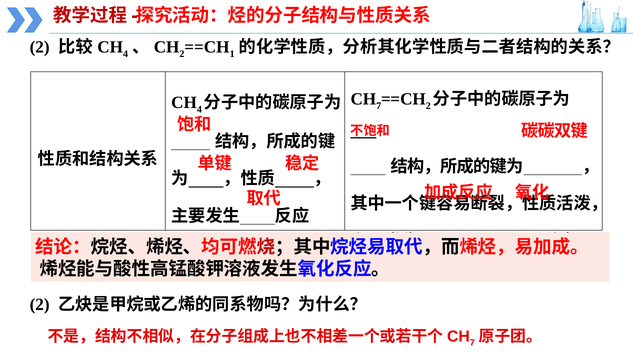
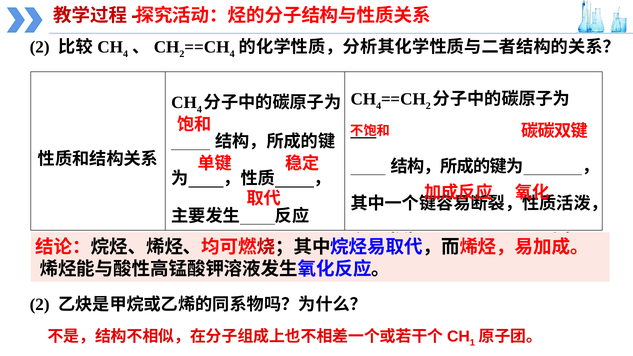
1 at (232, 54): 1 -> 4
7 at (379, 106): 7 -> 4
7 at (472, 343): 7 -> 1
